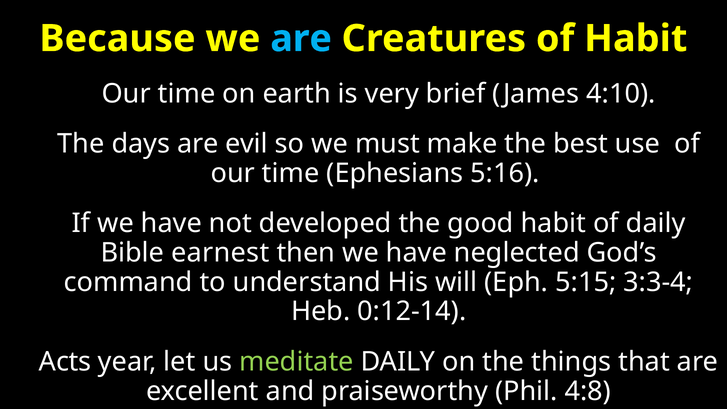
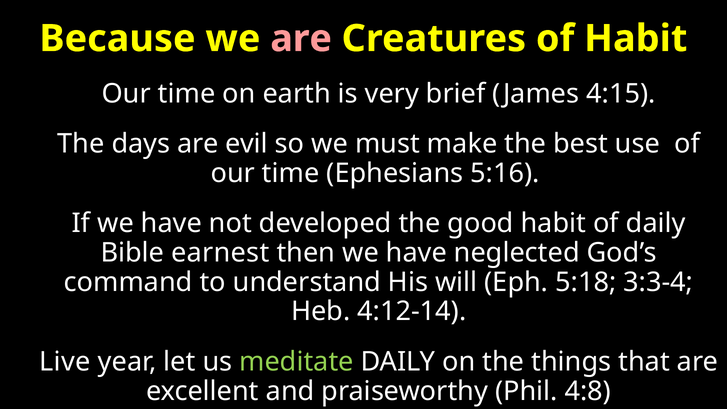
are at (301, 39) colour: light blue -> pink
4:10: 4:10 -> 4:15
5:15: 5:15 -> 5:18
0:12-14: 0:12-14 -> 4:12-14
Acts: Acts -> Live
